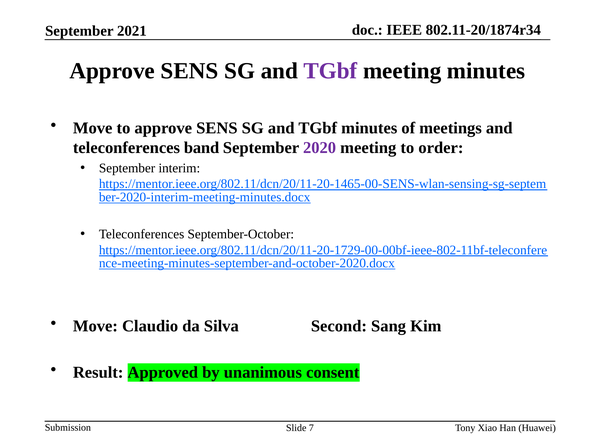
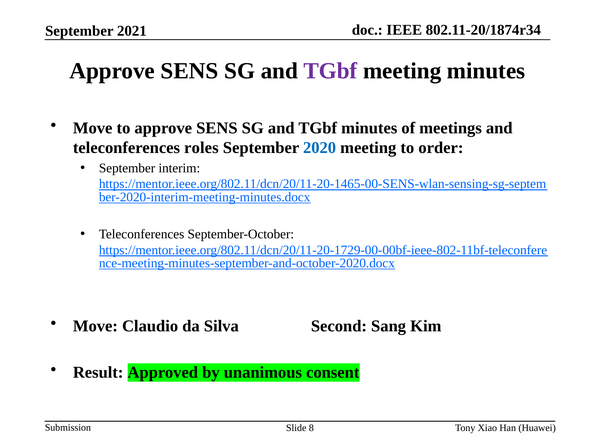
band: band -> roles
2020 colour: purple -> blue
7: 7 -> 8
